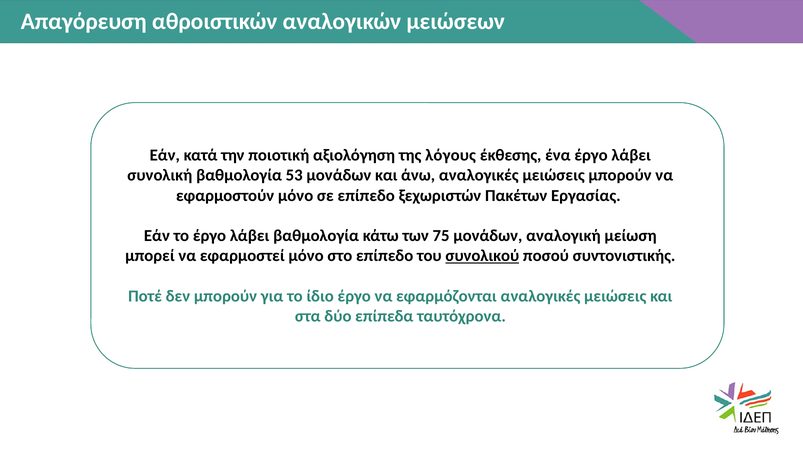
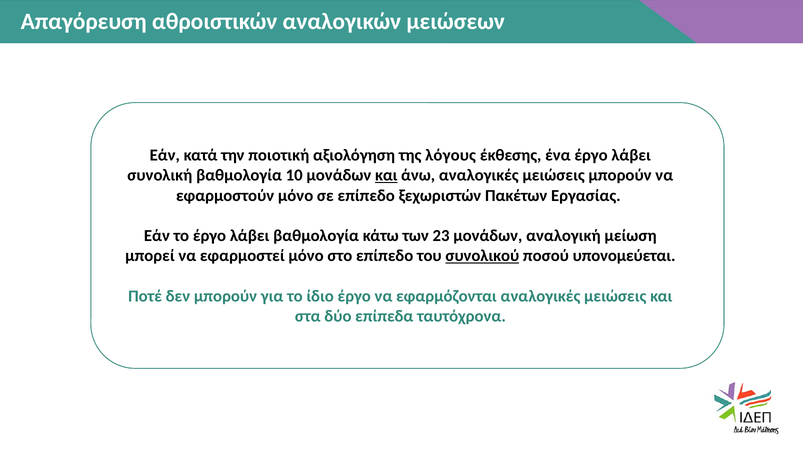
53: 53 -> 10
και at (386, 175) underline: none -> present
75: 75 -> 23
συντονιστικής: συντονιστικής -> υπονομεύεται
